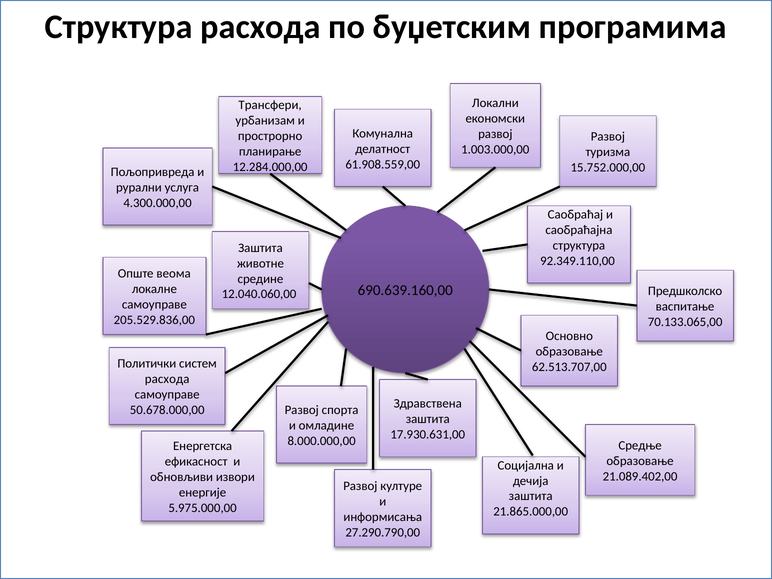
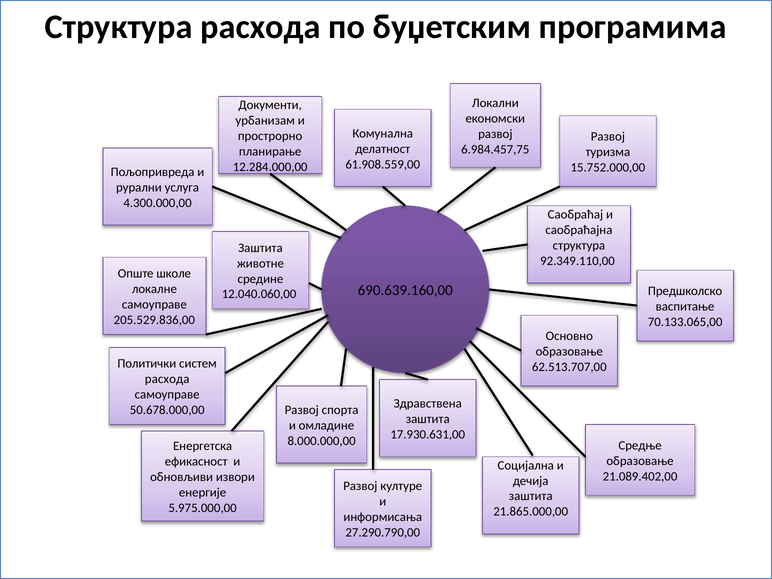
Трансфери: Трансфери -> Документи
1.003.000,00: 1.003.000,00 -> 6.984.457,75
веома: веома -> школе
